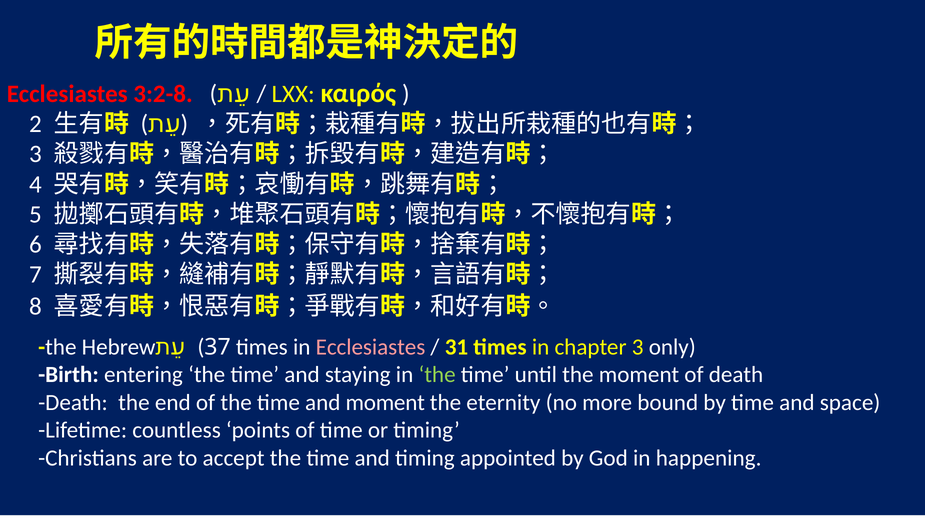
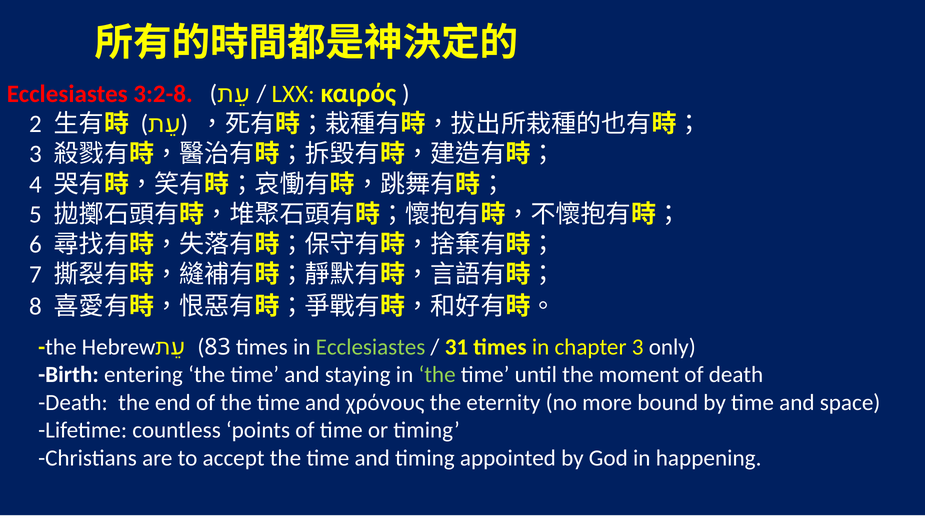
37: 37 -> 83
Ecclesiastes at (371, 347) colour: pink -> light green
and moment: moment -> χρόνους
